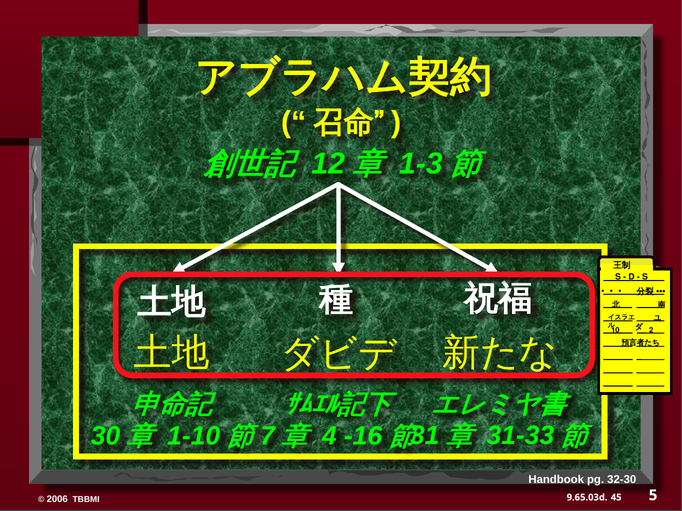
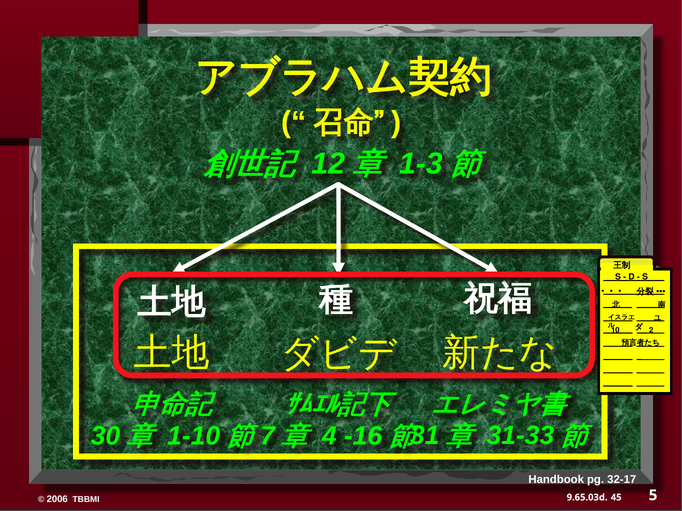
32-30: 32-30 -> 32-17
